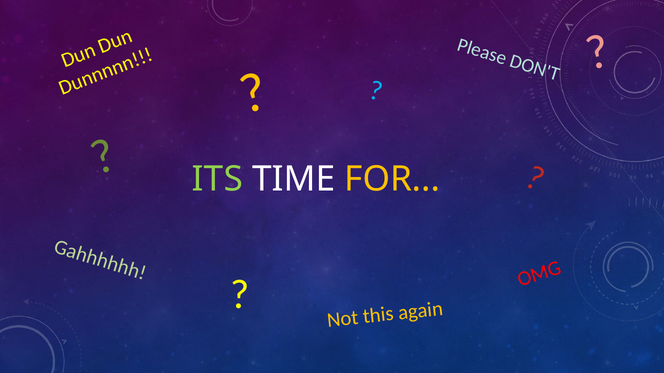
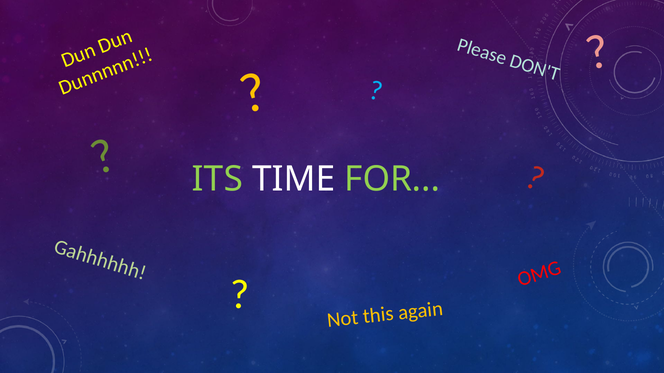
FOR colour: yellow -> light green
